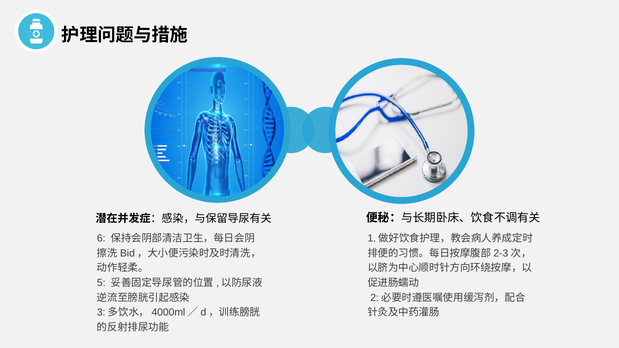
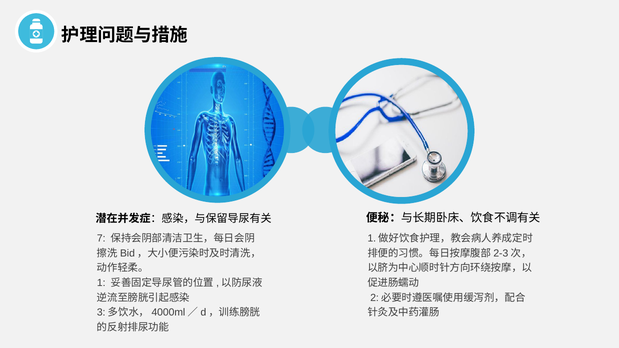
6: 6 -> 7
5: 5 -> 1
